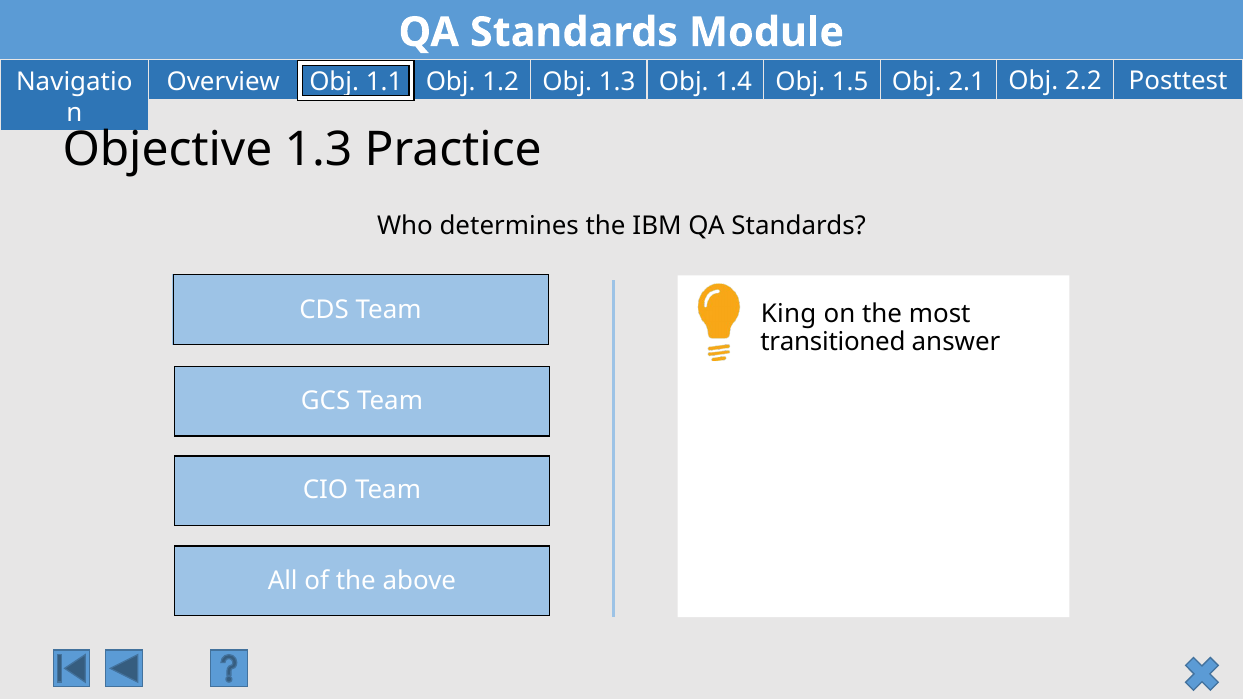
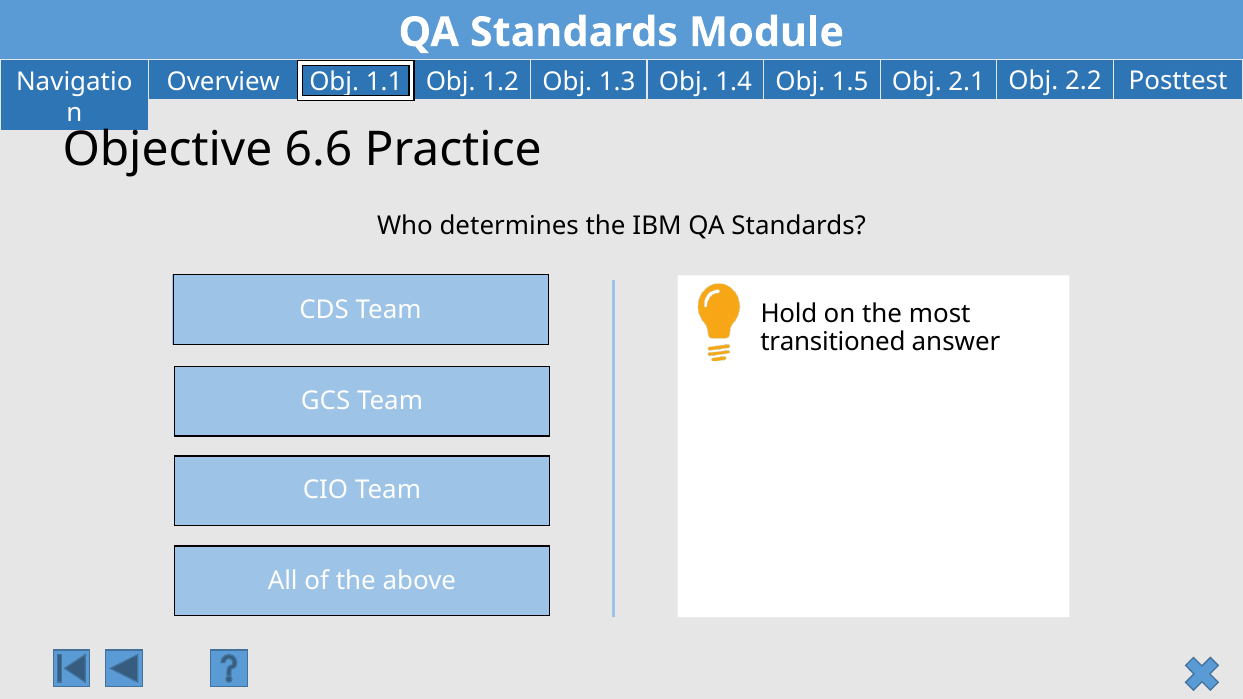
Objective 1.3: 1.3 -> 6.6
King: King -> Hold
